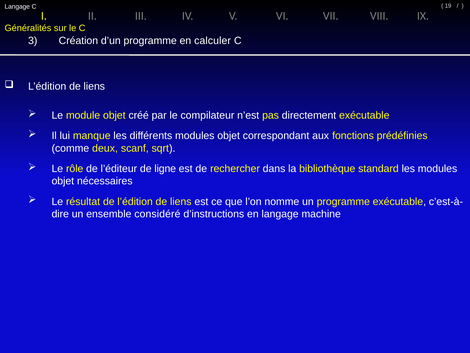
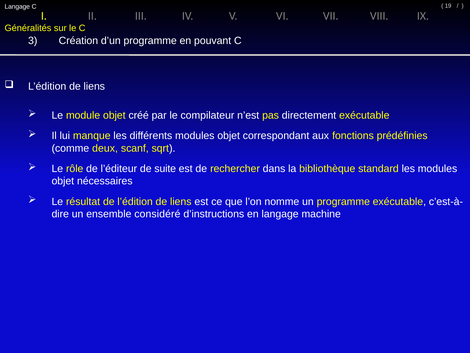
calculer: calculer -> pouvant
ligne: ligne -> suite
